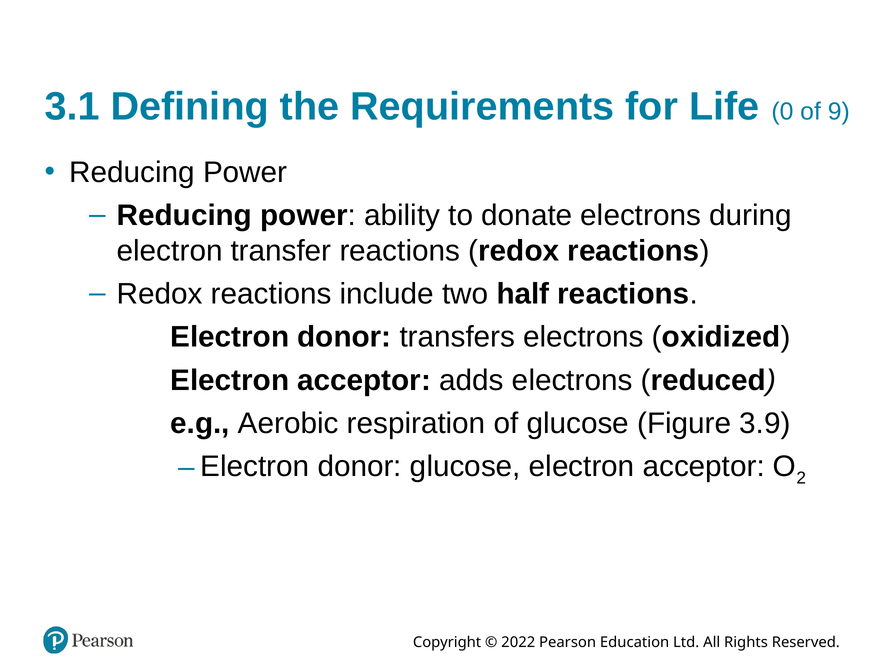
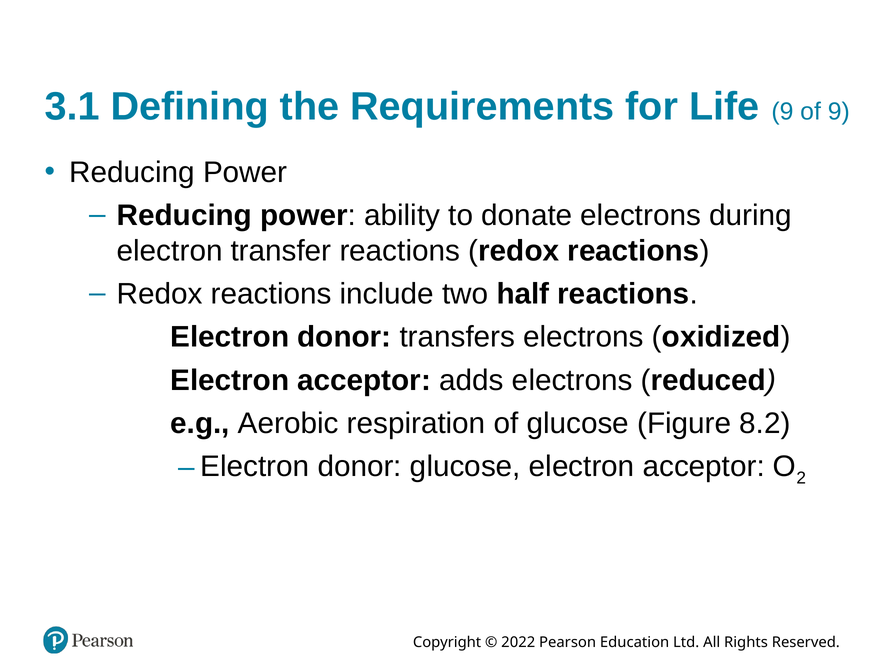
Life 0: 0 -> 9
3.9: 3.9 -> 8.2
